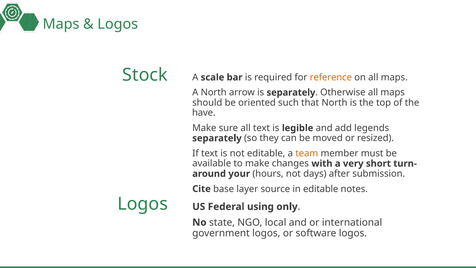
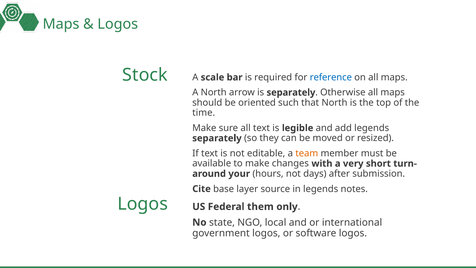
reference colour: orange -> blue
have: have -> time
in editable: editable -> legends
using: using -> them
